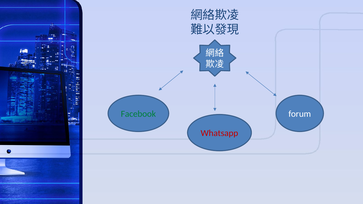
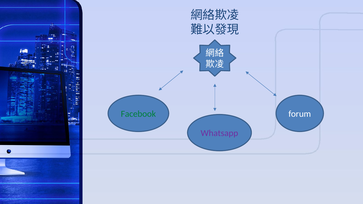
Whatsapp colour: red -> purple
